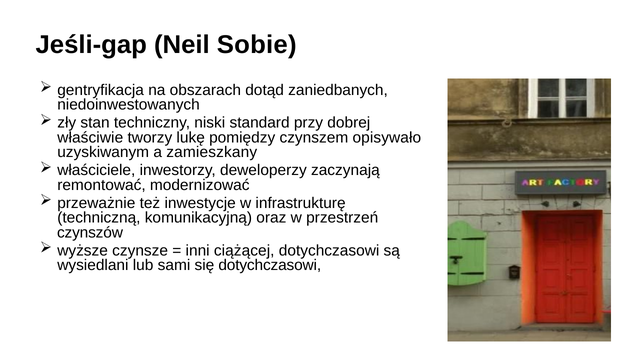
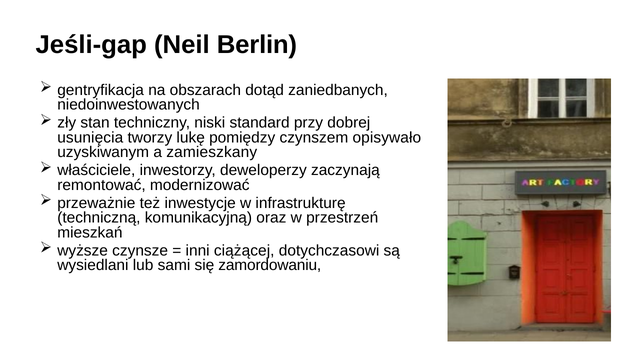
Sobie: Sobie -> Berlin
właściwie: właściwie -> usunięcia
czynszów: czynszów -> mieszkań
się dotychczasowi: dotychczasowi -> zamordowaniu
